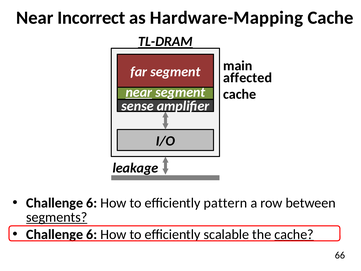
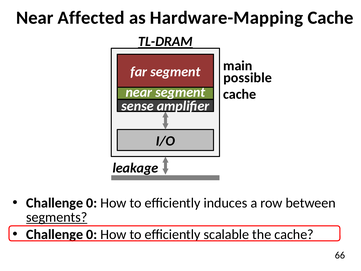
Incorrect: Incorrect -> Affected
affected: affected -> possible
near at (139, 92) underline: present -> none
6 at (92, 203): 6 -> 0
pattern: pattern -> induces
6 at (92, 234): 6 -> 0
cache at (294, 234) underline: present -> none
